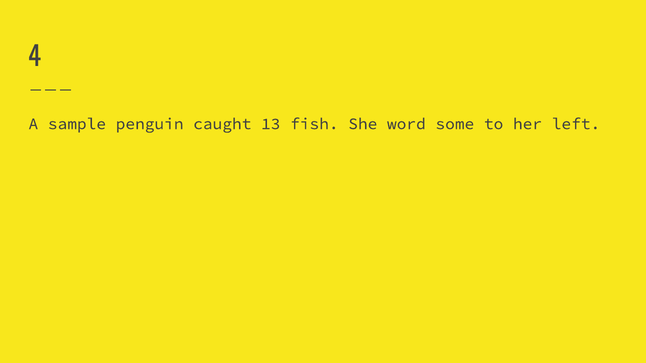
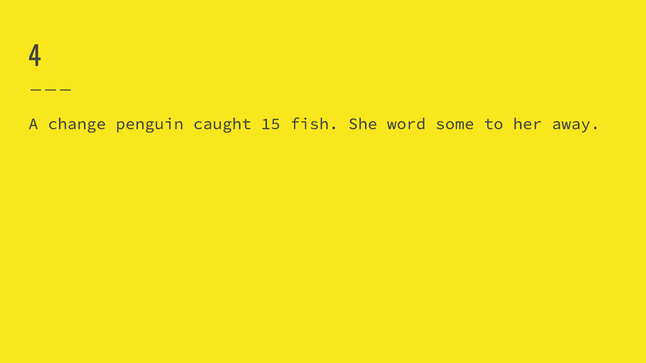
sample: sample -> change
13: 13 -> 15
left: left -> away
